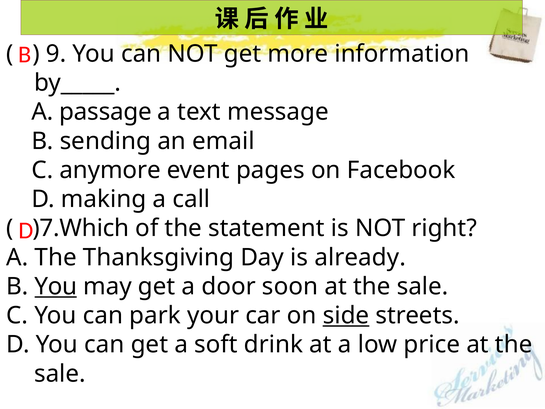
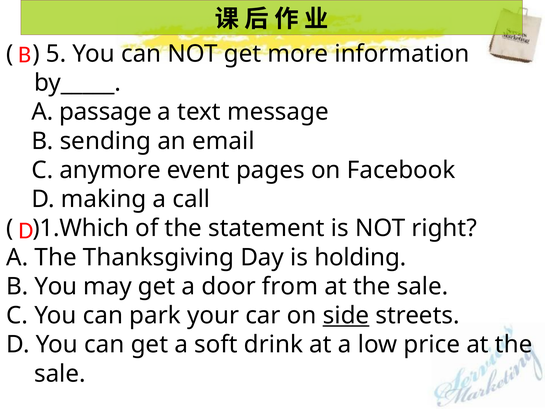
9: 9 -> 5
)7.Which: )7.Which -> )1.Which
already: already -> holding
You at (56, 286) underline: present -> none
soon: soon -> from
